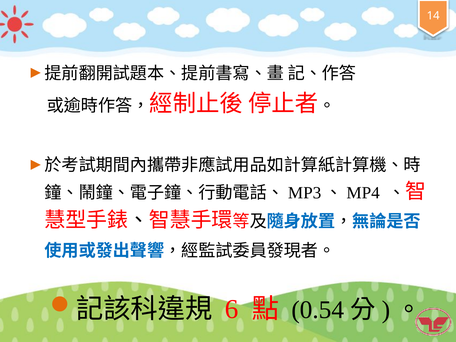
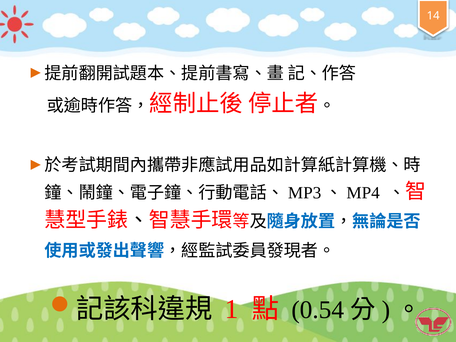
6: 6 -> 1
